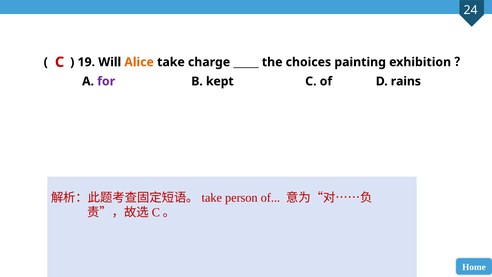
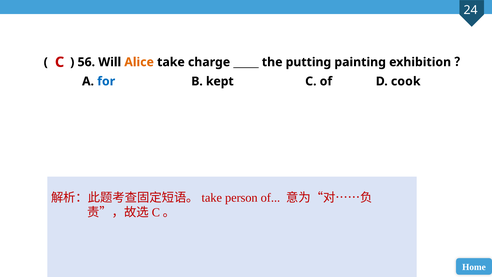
19: 19 -> 56
choices: choices -> putting
for colour: purple -> blue
rains: rains -> cook
